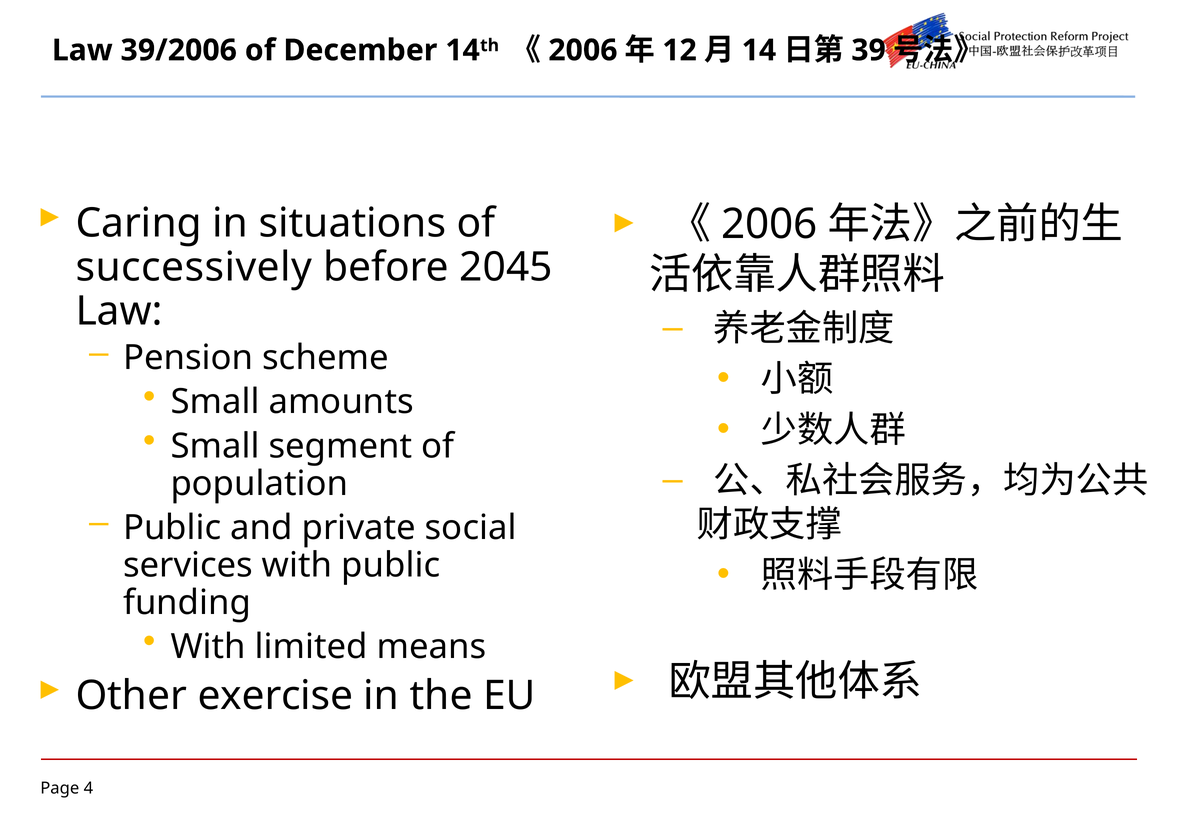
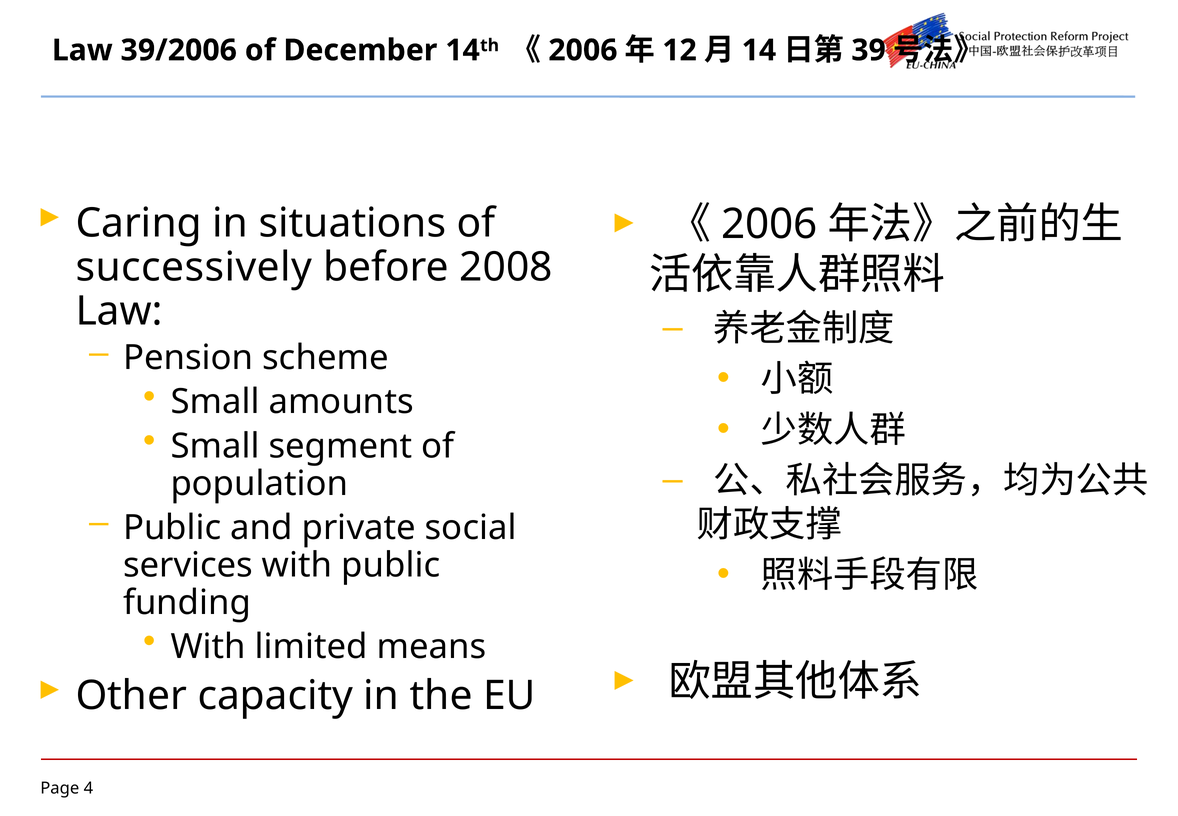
2045: 2045 -> 2008
exercise: exercise -> capacity
